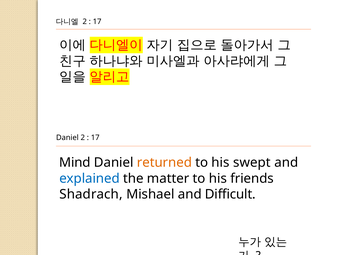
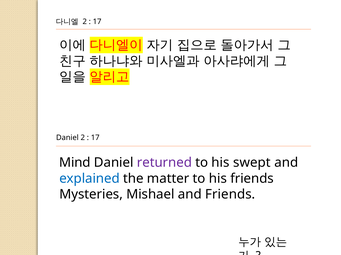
returned colour: orange -> purple
Shadrach: Shadrach -> Mysteries
and Difficult: Difficult -> Friends
